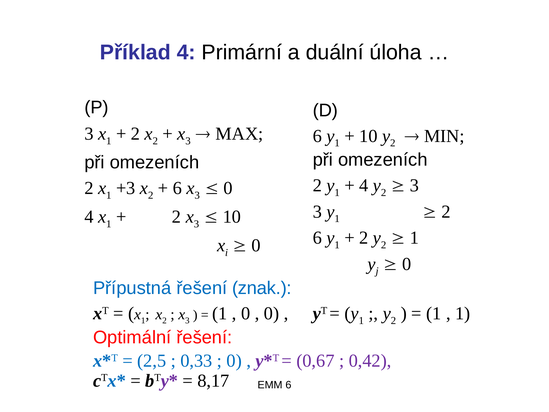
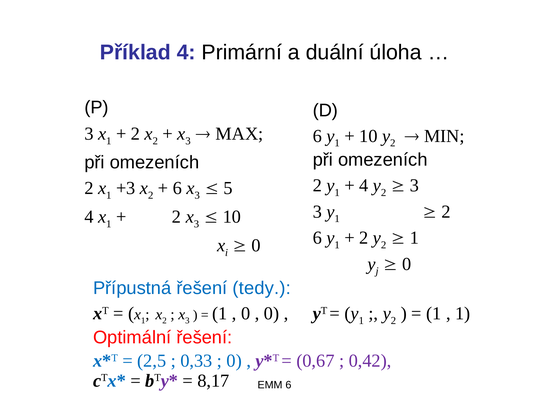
0 at (228, 188): 0 -> 5
znak: znak -> tedy
